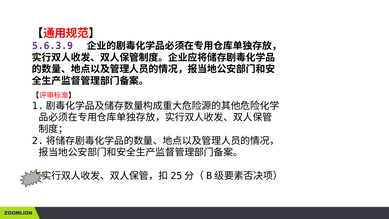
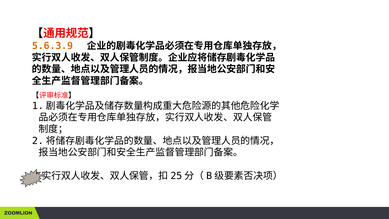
5.6.3.9 colour: purple -> orange
